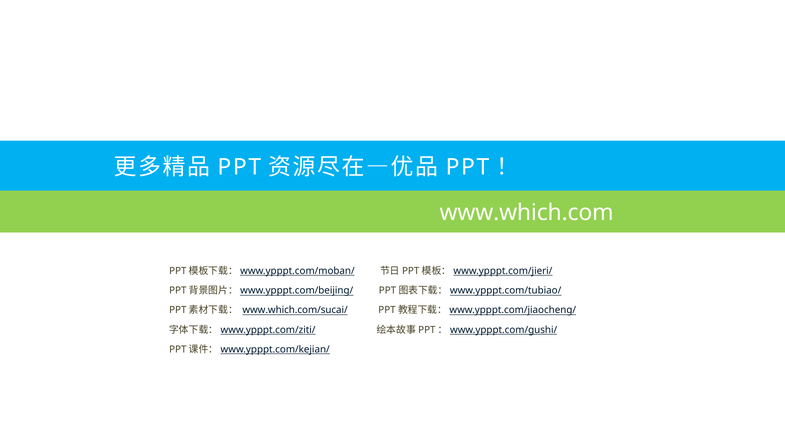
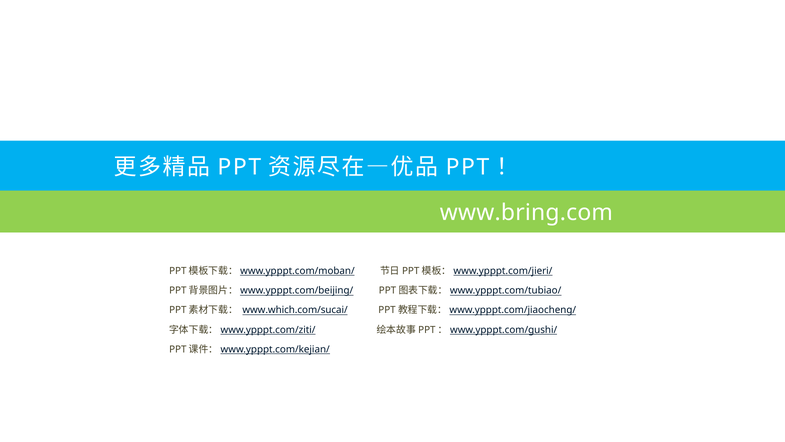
www.which.com: www.which.com -> www.bring.com
